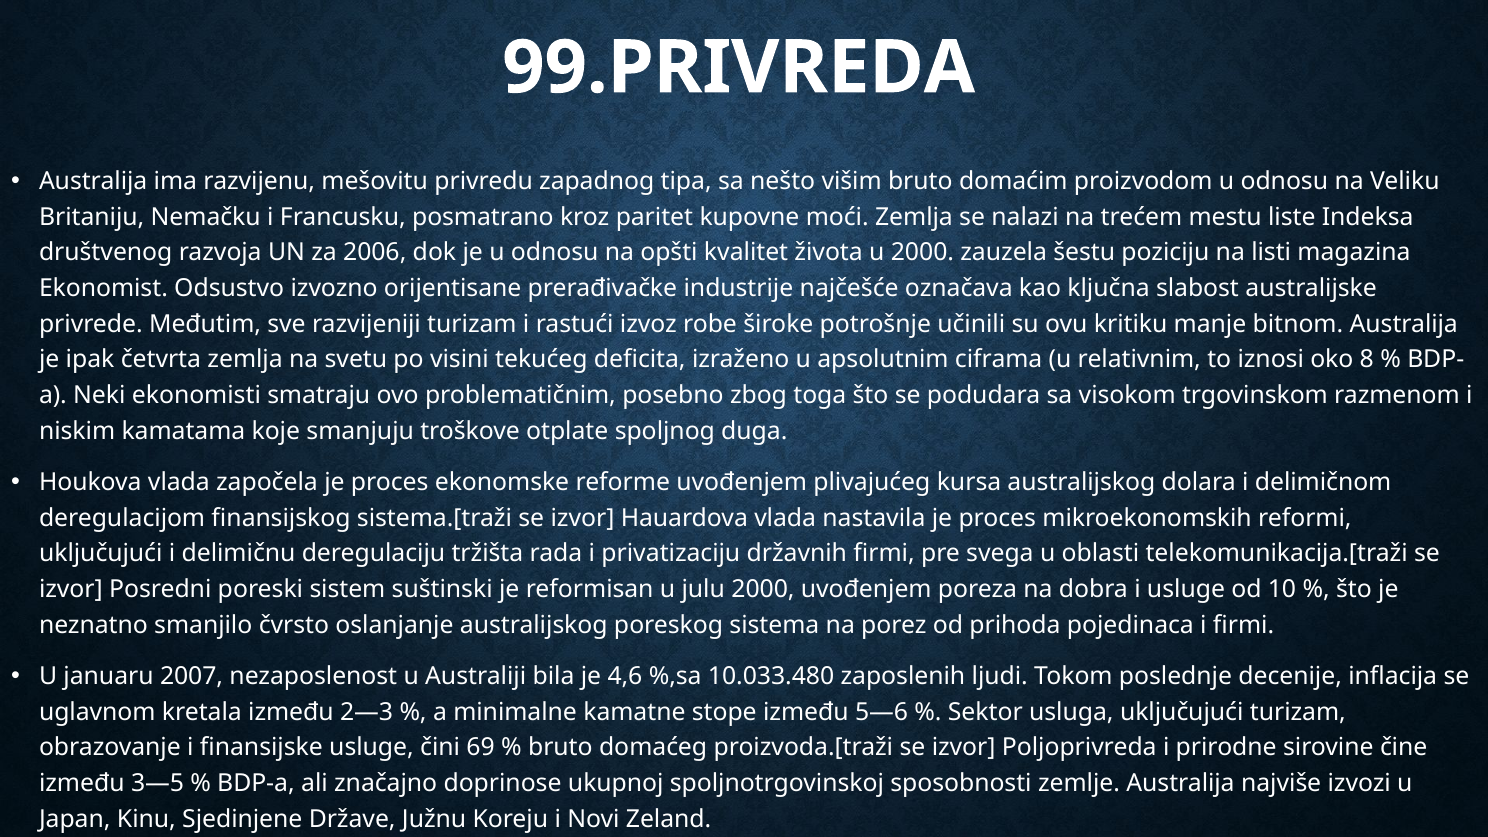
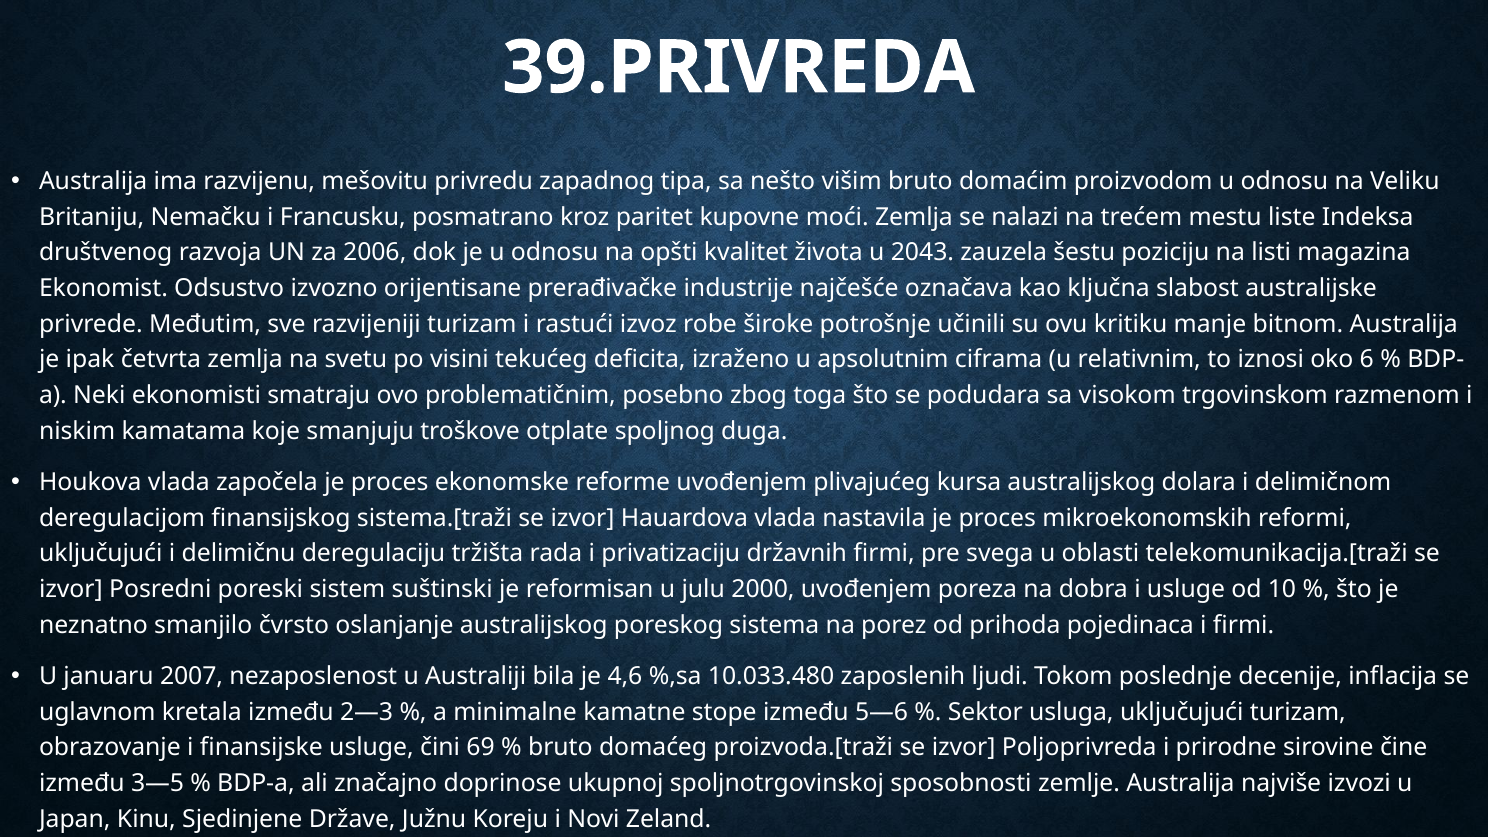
99.PRIVREDA: 99.PRIVREDA -> 39.PRIVREDA
u 2000: 2000 -> 2043
8: 8 -> 6
